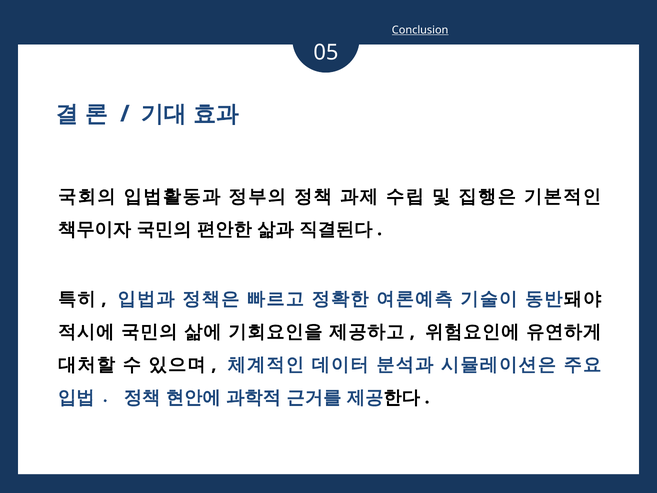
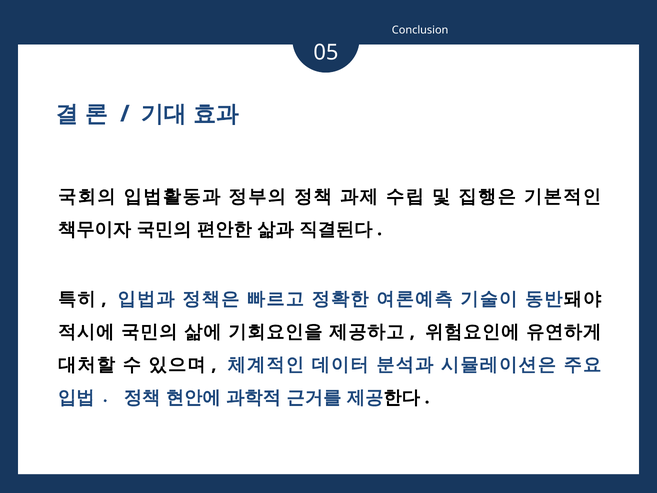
Conclusion underline: present -> none
